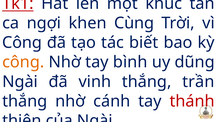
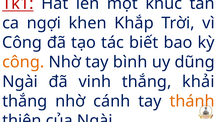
Cùng: Cùng -> Khắp
trần: trần -> khải
thánh colour: red -> orange
